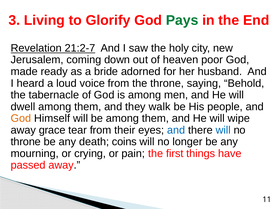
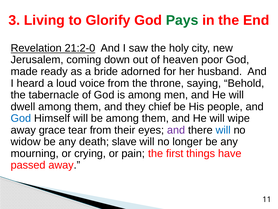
21:2-7: 21:2-7 -> 21:2-0
walk: walk -> chief
God at (21, 118) colour: orange -> blue
and at (176, 130) colour: blue -> purple
throne at (26, 141): throne -> widow
coins: coins -> slave
